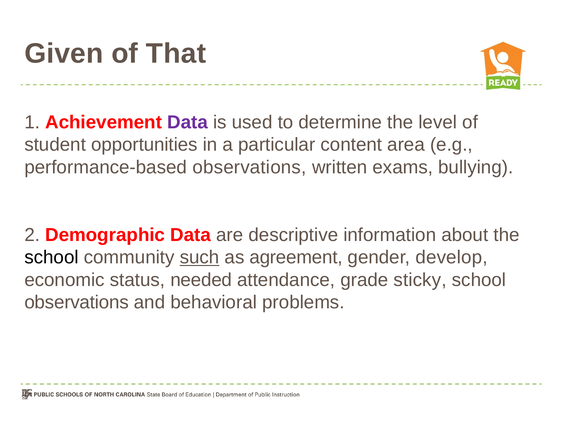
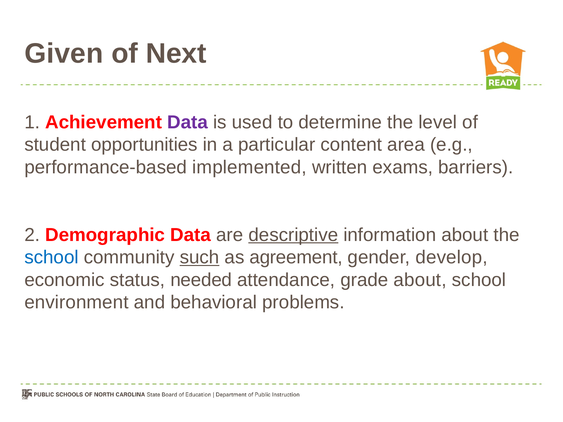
That: That -> Next
performance-based observations: observations -> implemented
bullying: bullying -> barriers
descriptive underline: none -> present
school at (52, 257) colour: black -> blue
grade sticky: sticky -> about
observations at (77, 303): observations -> environment
